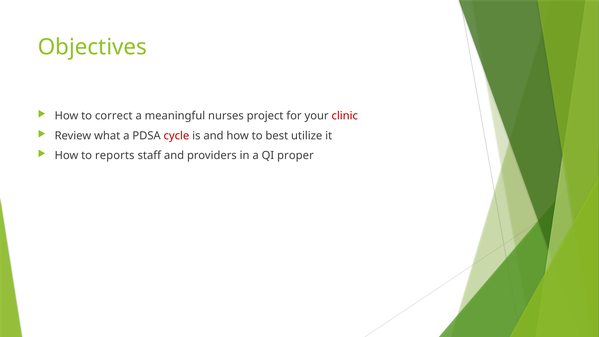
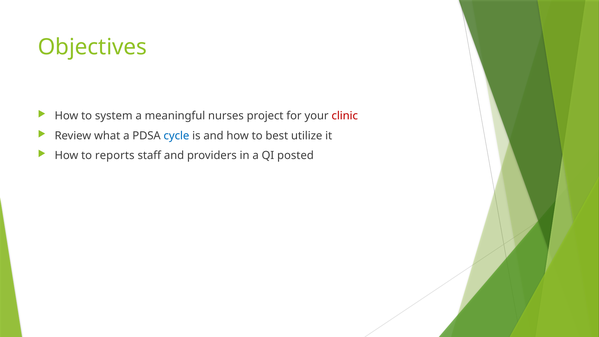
correct: correct -> system
cycle colour: red -> blue
proper: proper -> posted
